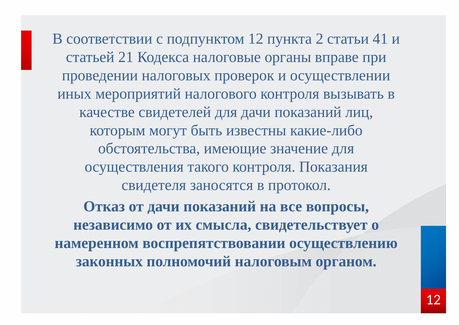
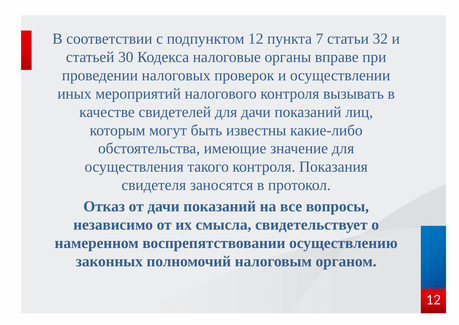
2: 2 -> 7
41: 41 -> 32
21: 21 -> 30
